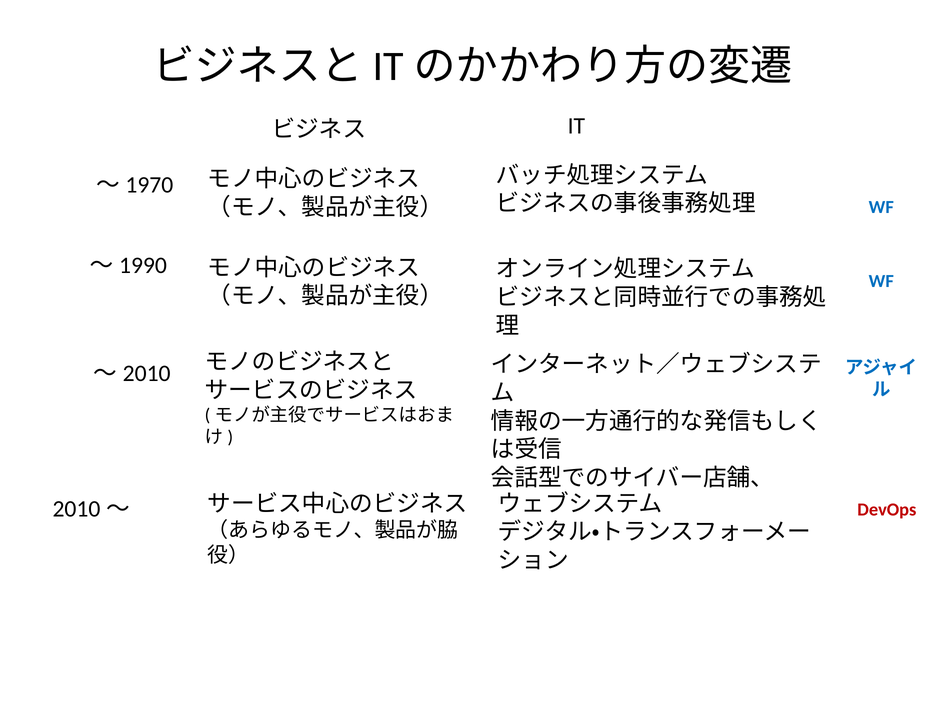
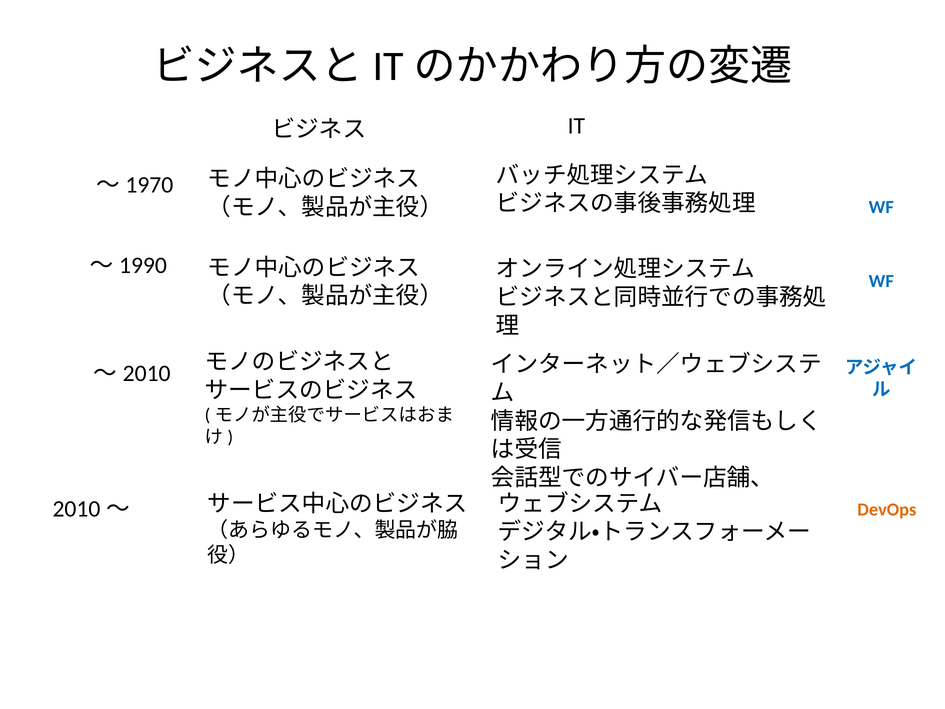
DevOps colour: red -> orange
